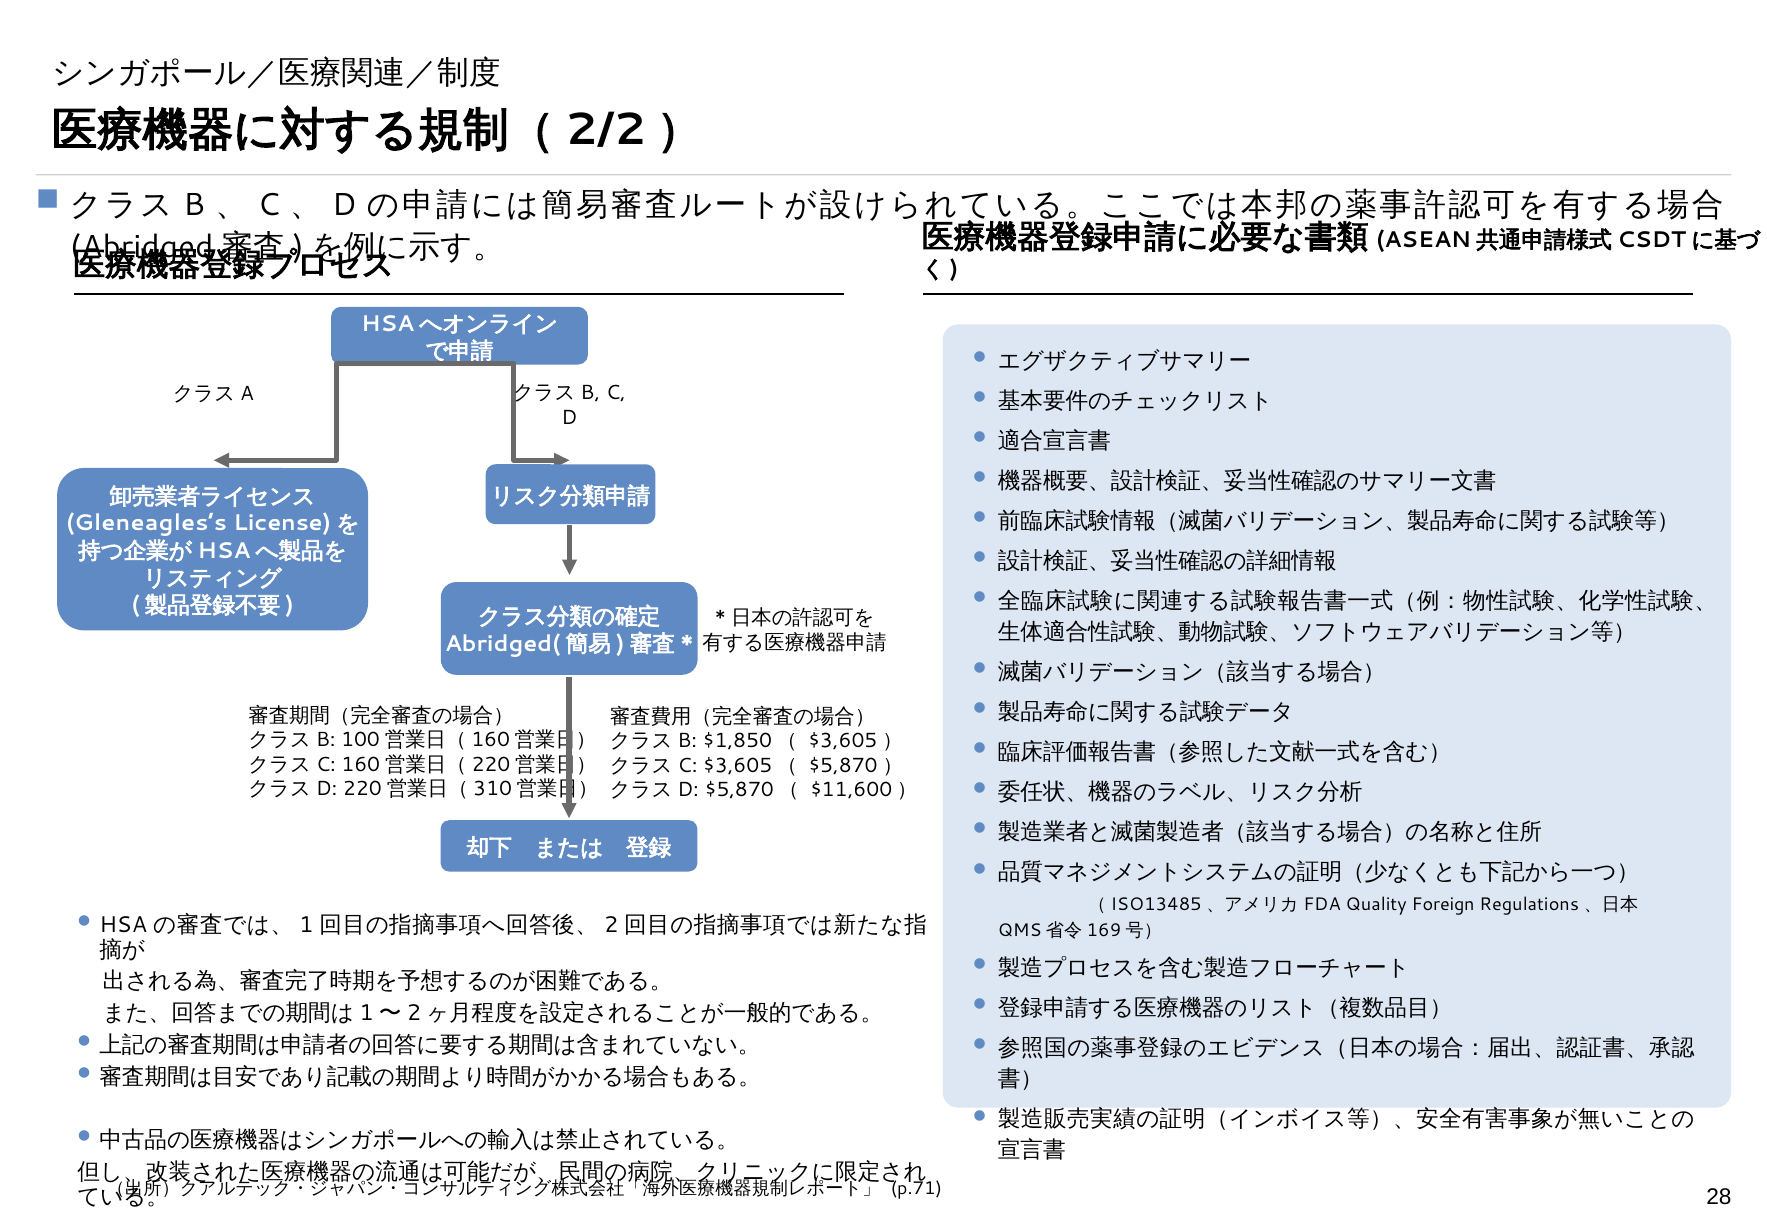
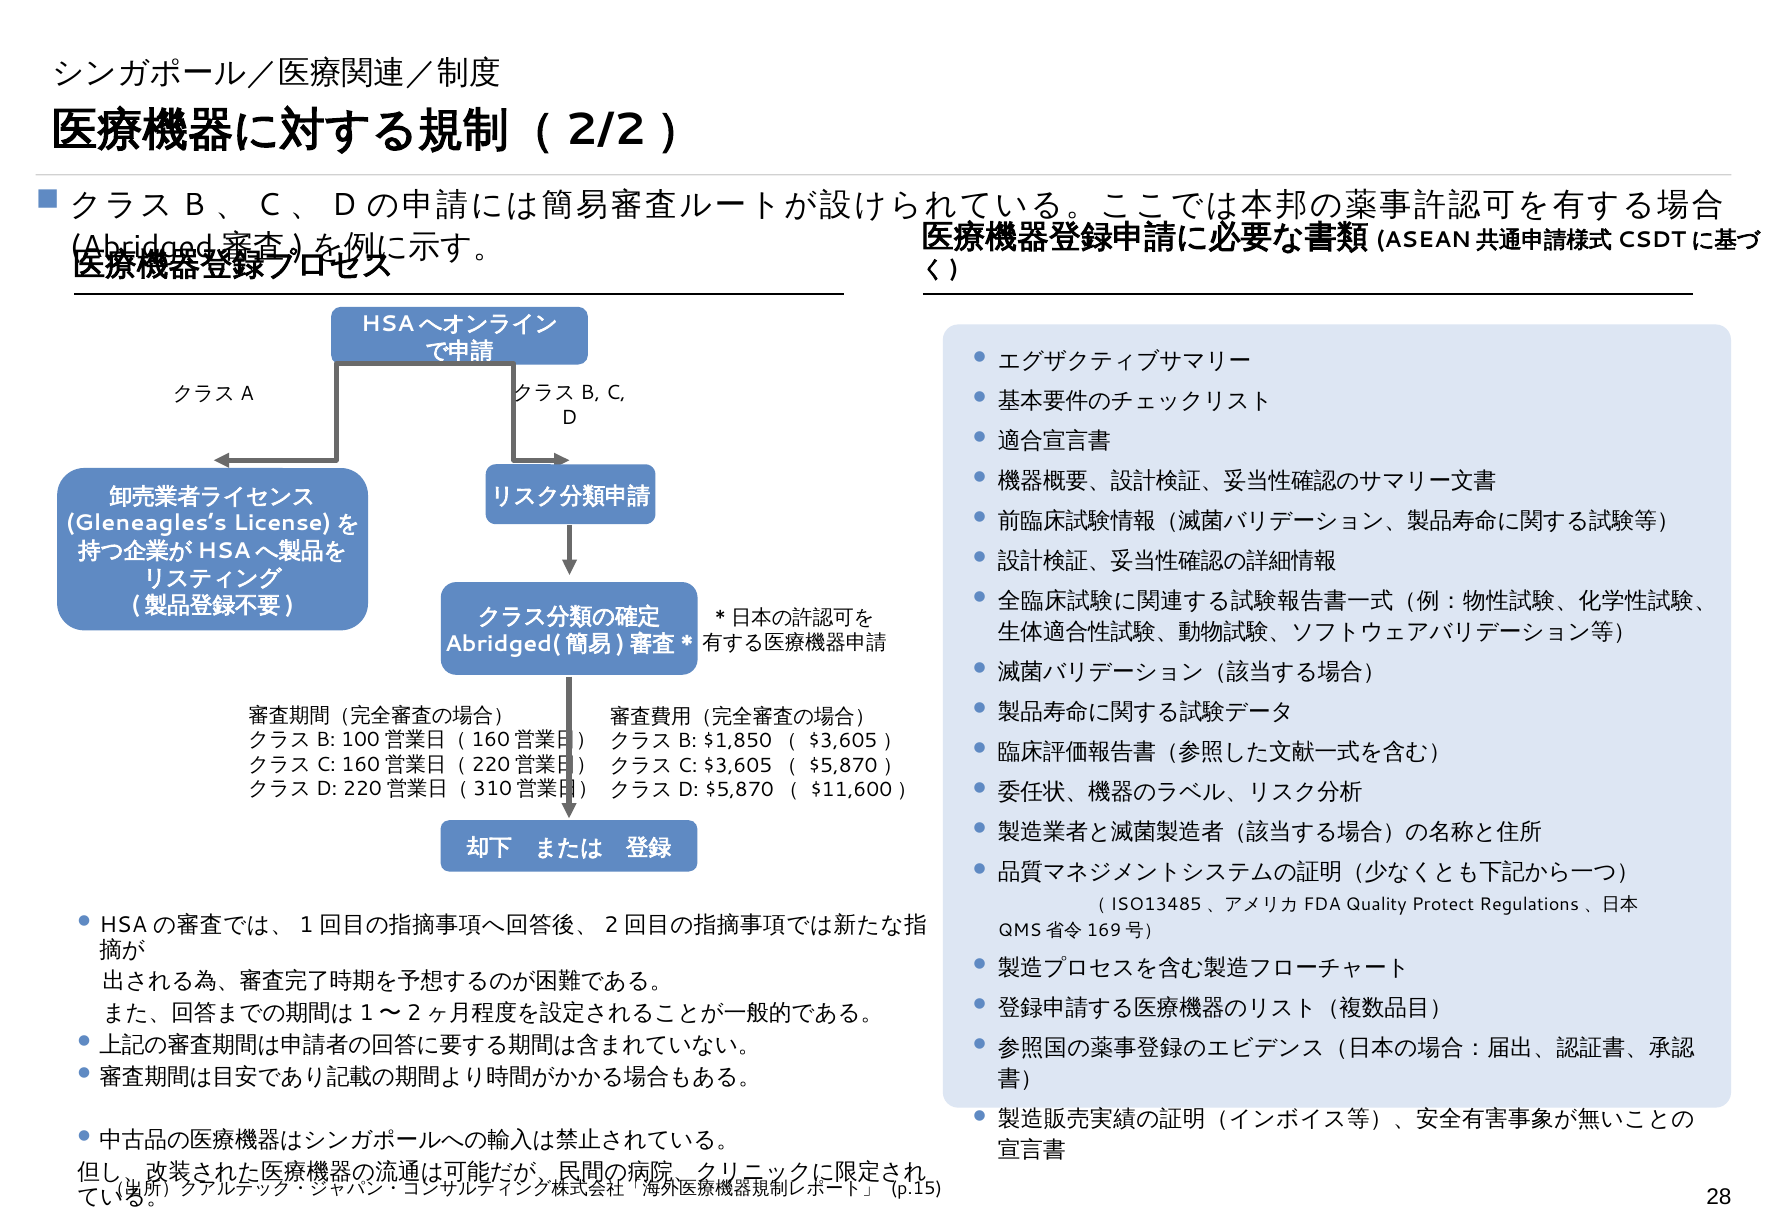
Foreign: Foreign -> Protect
p.71: p.71 -> p.15
